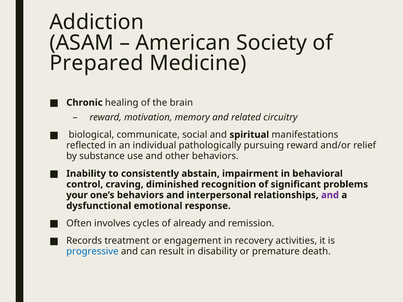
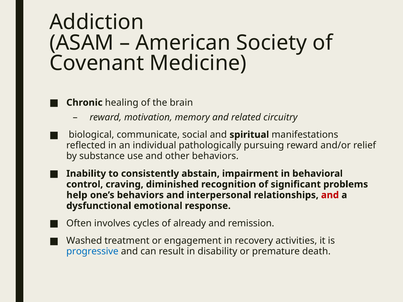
Prepared: Prepared -> Covenant
your: your -> help
and at (330, 195) colour: purple -> red
Records: Records -> Washed
